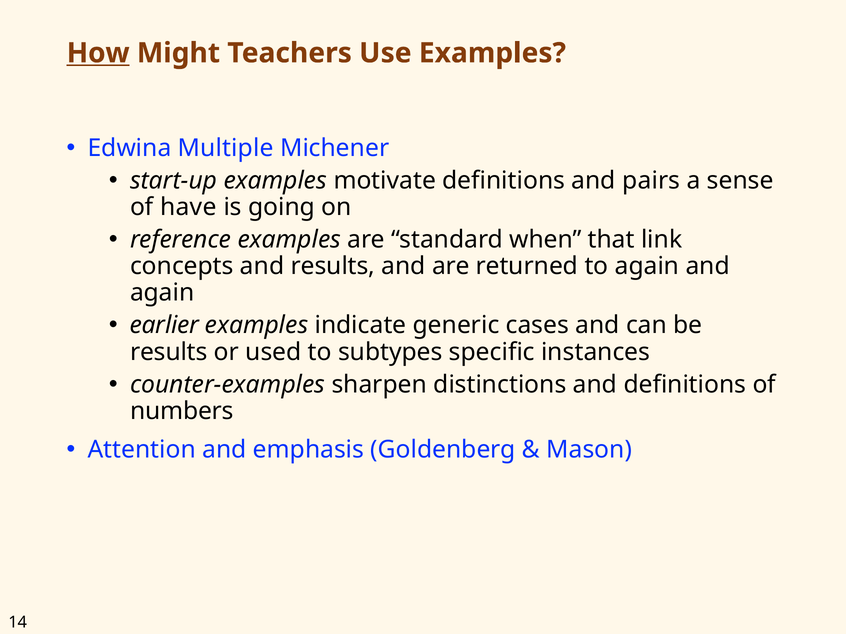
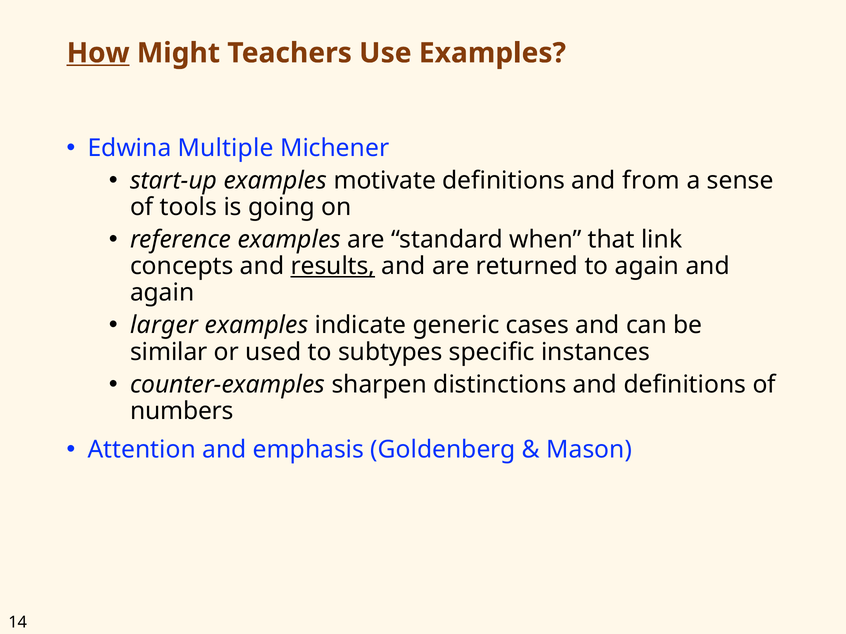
pairs: pairs -> from
have: have -> tools
results at (333, 266) underline: none -> present
earlier: earlier -> larger
results at (169, 352): results -> similar
